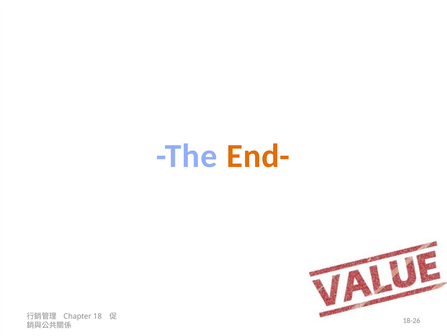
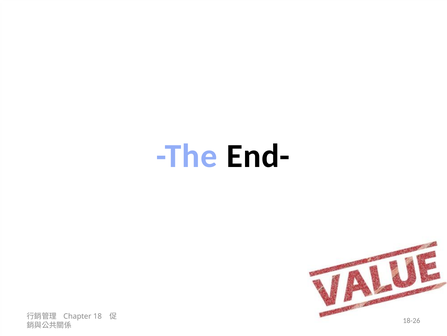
End- colour: orange -> black
